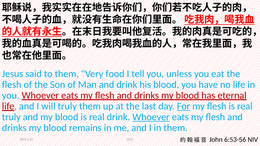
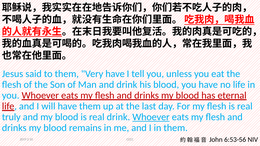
Very food: food -> have
will truly: truly -> have
For underline: present -> none
